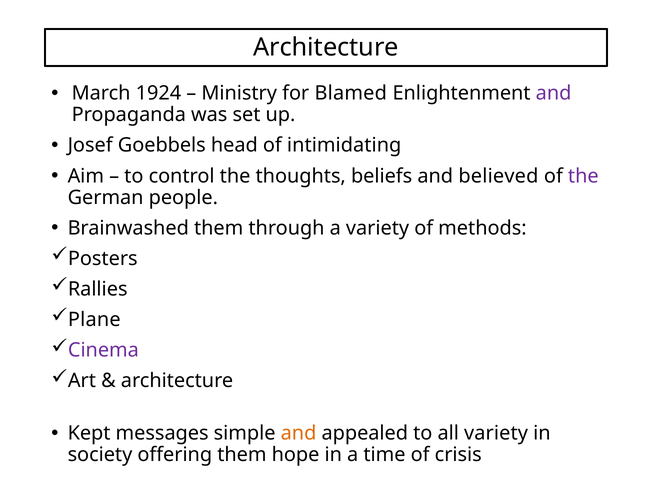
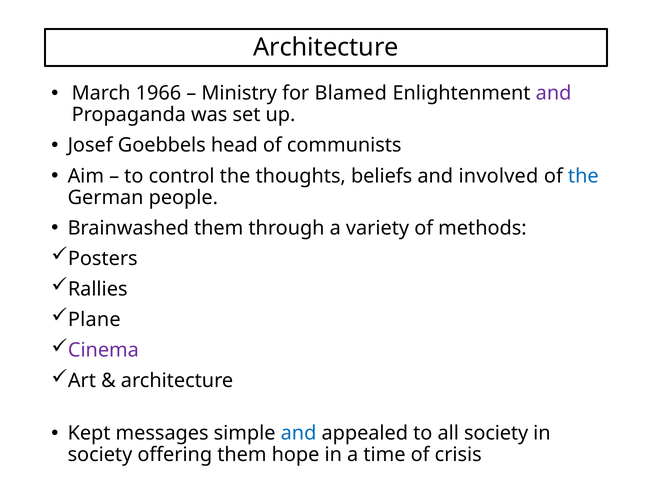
1924: 1924 -> 1966
intimidating: intimidating -> communists
believed: believed -> involved
the at (583, 176) colour: purple -> blue
and at (299, 433) colour: orange -> blue
all variety: variety -> society
